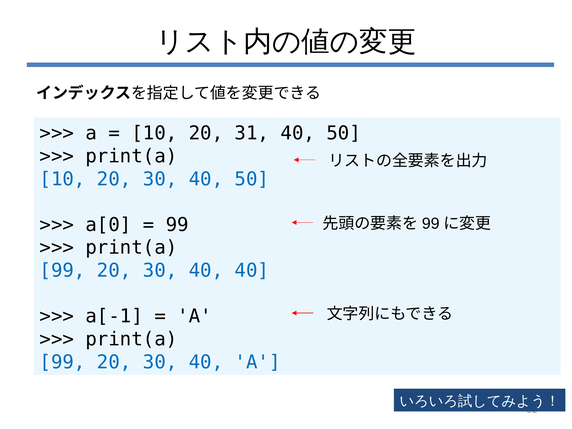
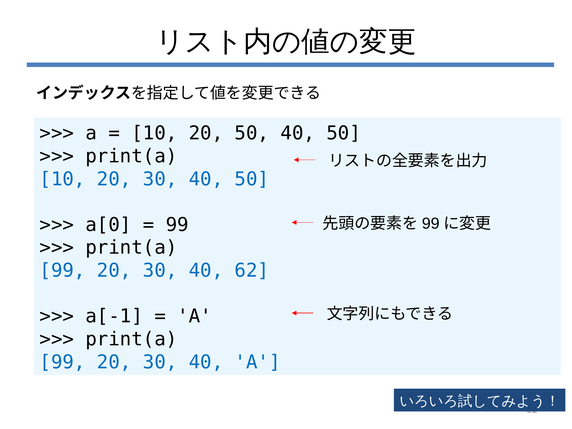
20 31: 31 -> 50
40 40: 40 -> 62
